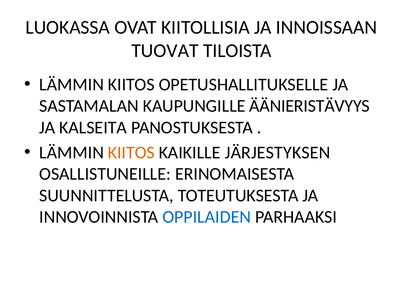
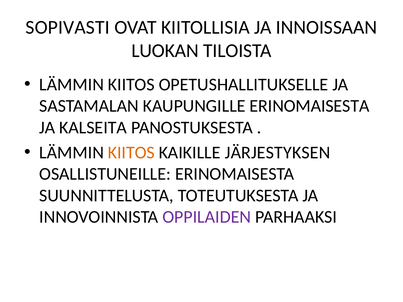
LUOKASSA: LUOKASSA -> SOPIVASTI
TUOVAT: TUOVAT -> LUOKAN
KAUPUNGILLE ÄÄNIERISTÄVYYS: ÄÄNIERISTÄVYYS -> ERINOMAISESTA
OPPILAIDEN colour: blue -> purple
